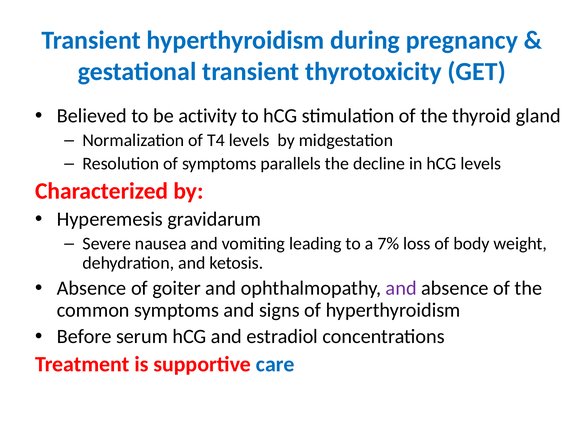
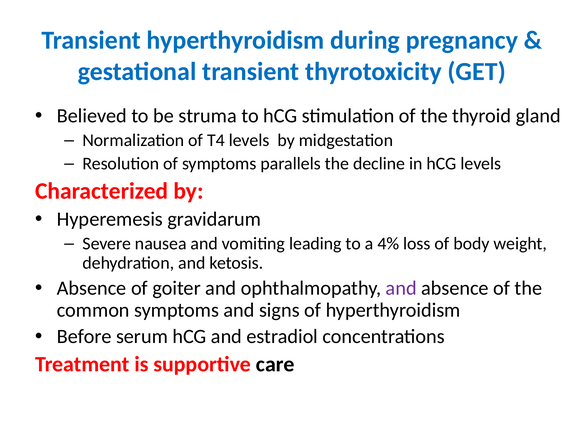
activity: activity -> struma
7%: 7% -> 4%
care colour: blue -> black
